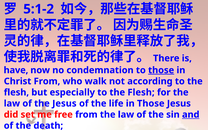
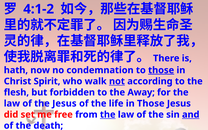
5:1-2: 5:1-2 -> 4:1-2
have: have -> hath
Christ From: From -> Spirit
not underline: none -> present
especially: especially -> forbidden
Flesh at (141, 92): Flesh -> Away
the at (108, 115) underline: none -> present
